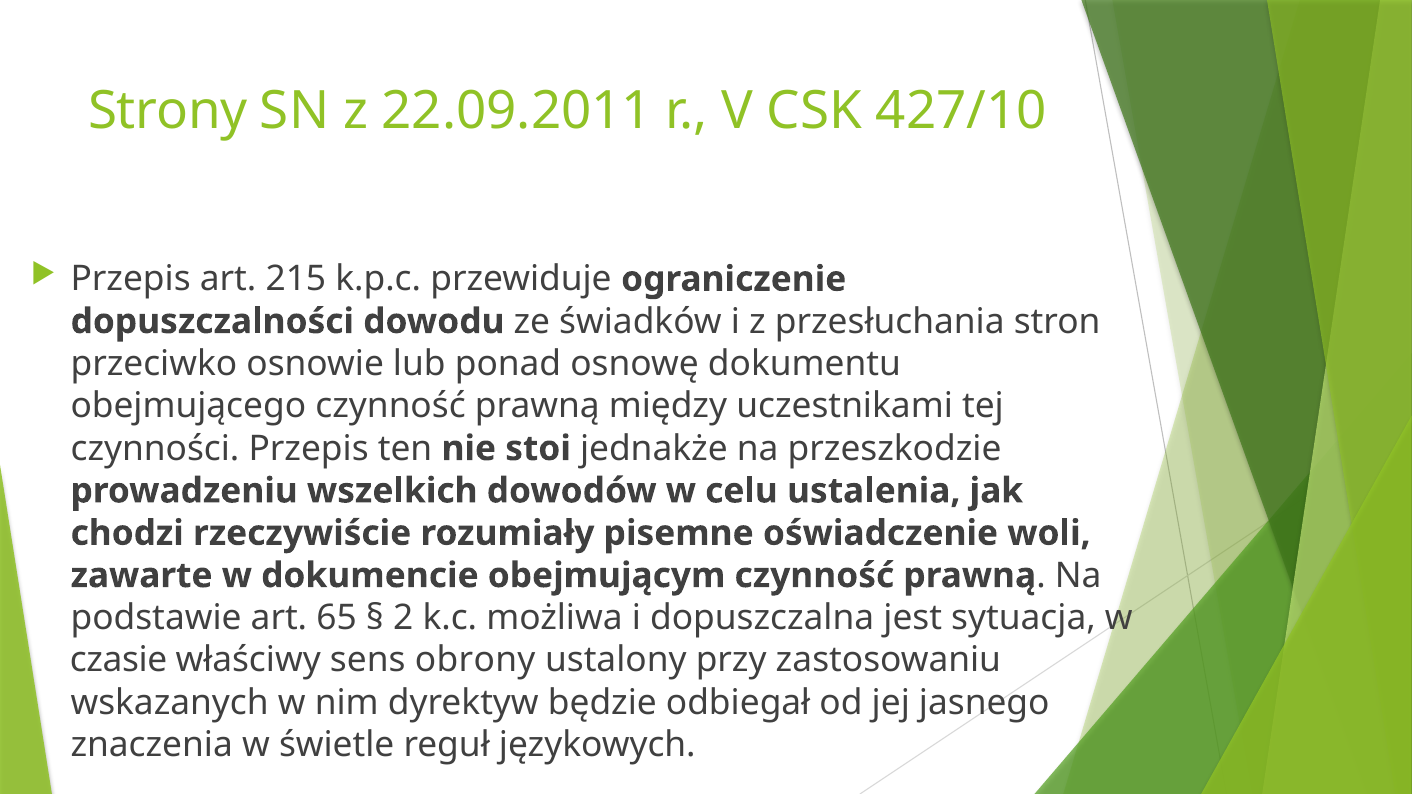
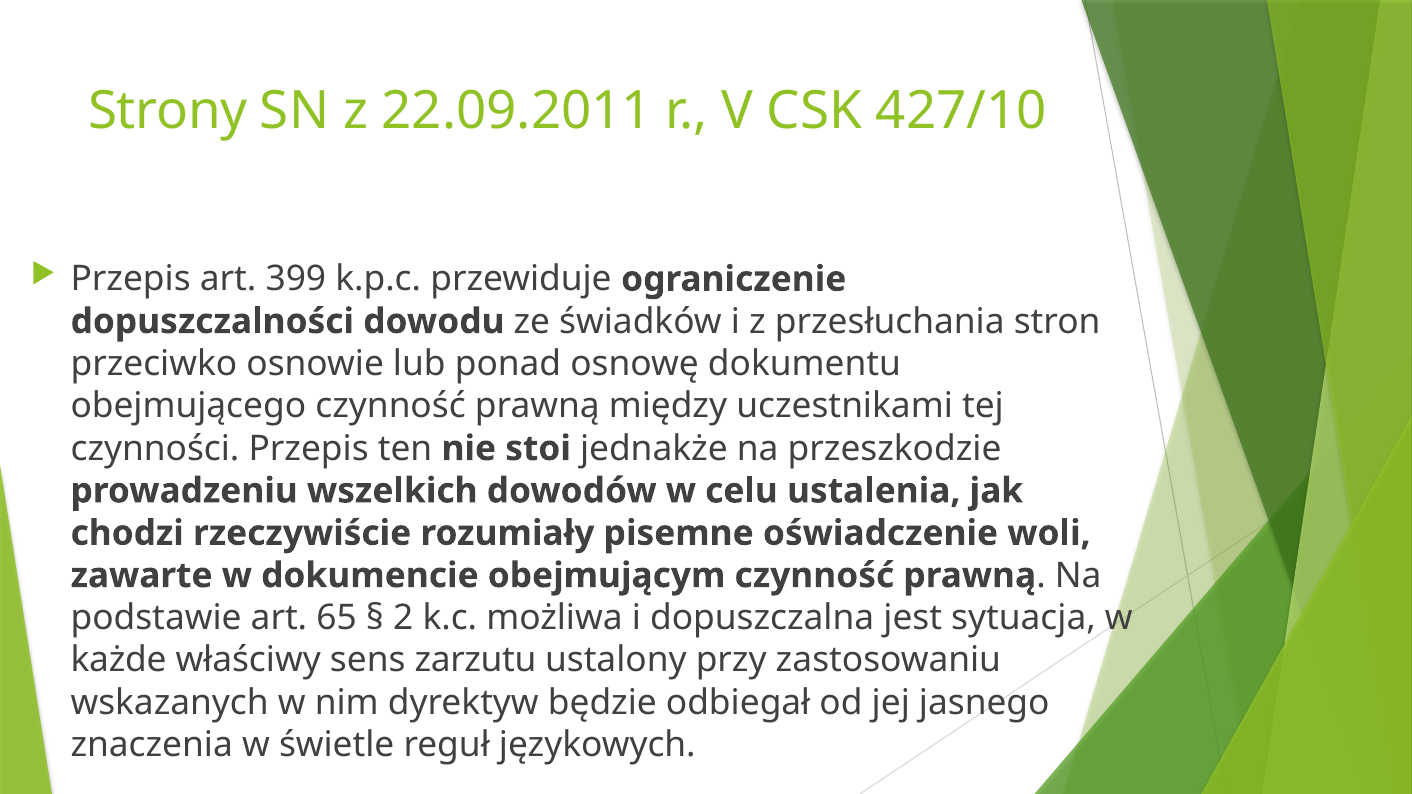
215: 215 -> 399
czasie: czasie -> każde
obrony: obrony -> zarzutu
